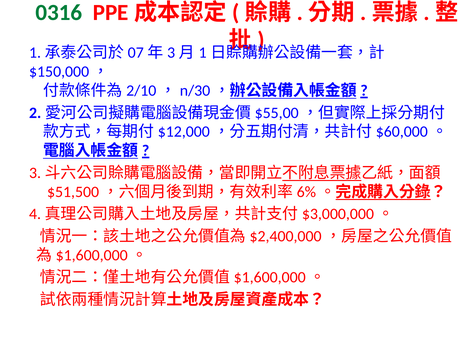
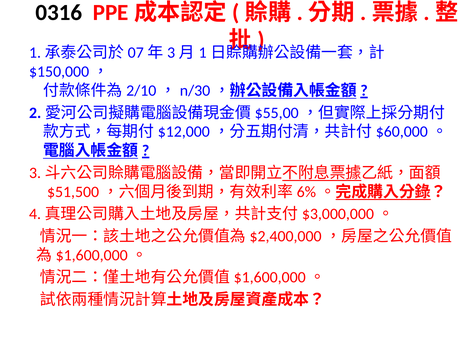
0316 colour: green -> black
